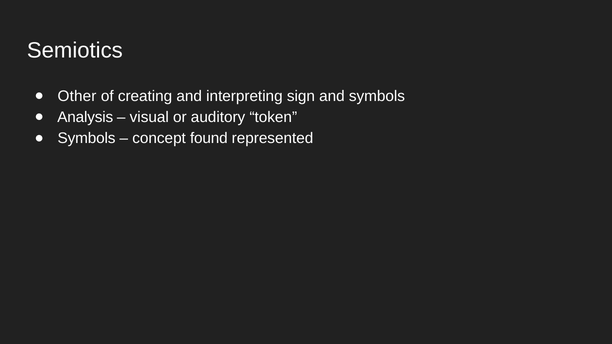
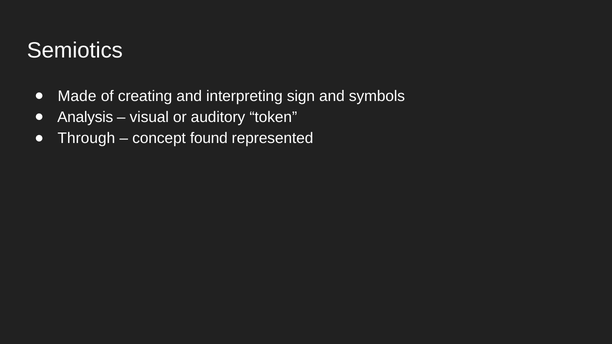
Other: Other -> Made
Symbols at (87, 138): Symbols -> Through
